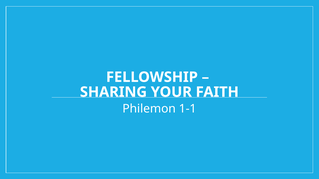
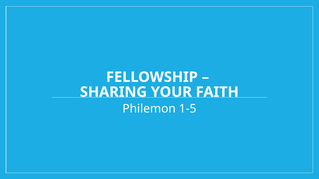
1-1: 1-1 -> 1-5
